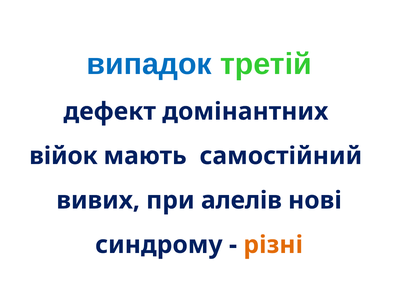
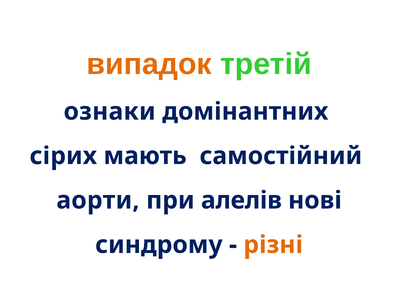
випадок colour: blue -> orange
дефект: дефект -> ознаки
війок: війок -> сірих
вивих: вивих -> аорти
